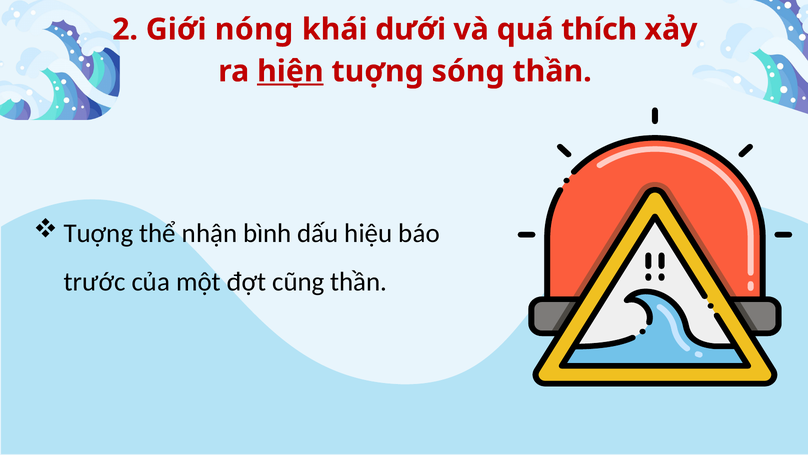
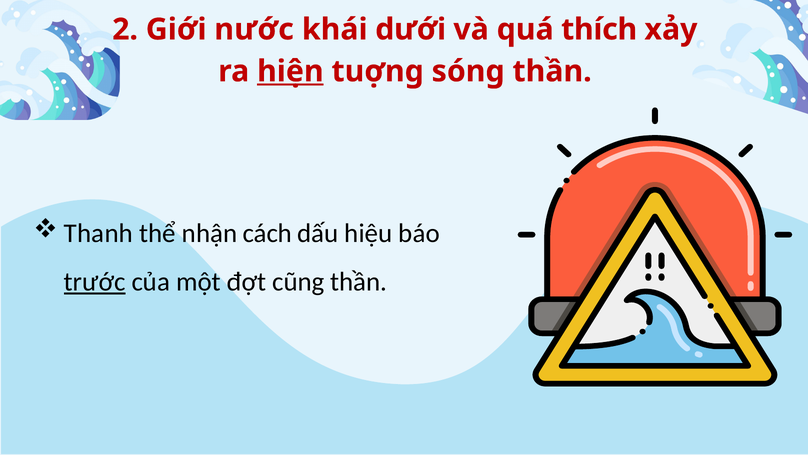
nóng: nóng -> nước
Tuợng at (99, 233): Tuợng -> Thanh
bình: bình -> cách
trước underline: none -> present
